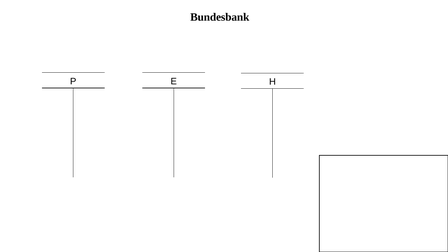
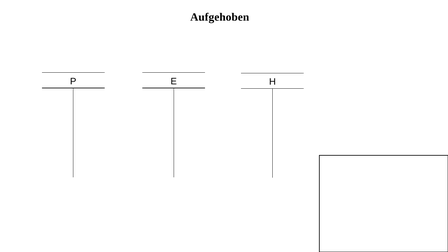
Bundesbank: Bundesbank -> Aufgehoben
